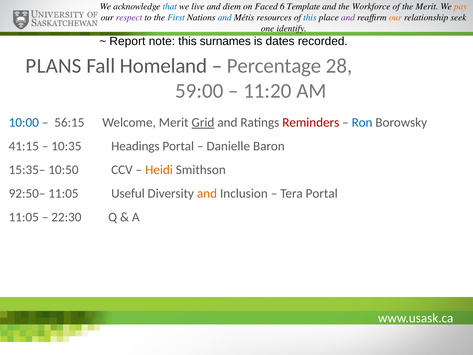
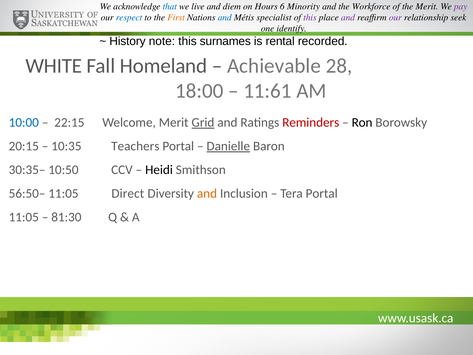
Faced: Faced -> Hours
Template: Template -> Minority
pay colour: orange -> purple
respect colour: purple -> blue
First colour: blue -> orange
resources: resources -> specialist
this at (310, 17) colour: blue -> purple
our at (395, 17) colour: orange -> purple
Report: Report -> History
dates: dates -> rental
PLANS: PLANS -> WHITE
Percentage: Percentage -> Achievable
59:00: 59:00 -> 18:00
11:20: 11:20 -> 11:61
56:15: 56:15 -> 22:15
Ron colour: blue -> black
41:15: 41:15 -> 20:15
Headings: Headings -> Teachers
Danielle underline: none -> present
15:35–: 15:35– -> 30:35–
Heidi colour: orange -> black
92:50–: 92:50– -> 56:50–
Useful: Useful -> Direct
22:30: 22:30 -> 81:30
